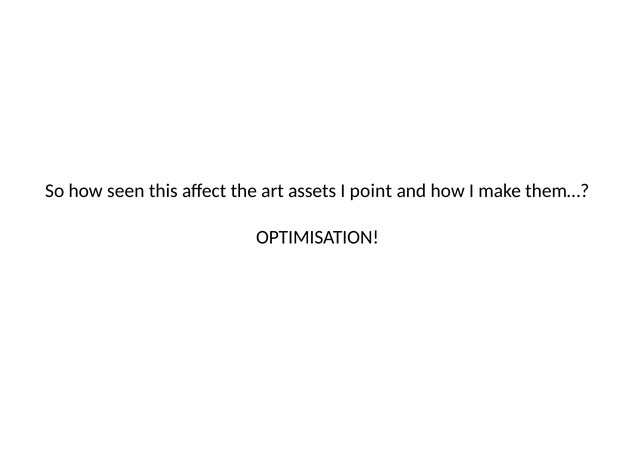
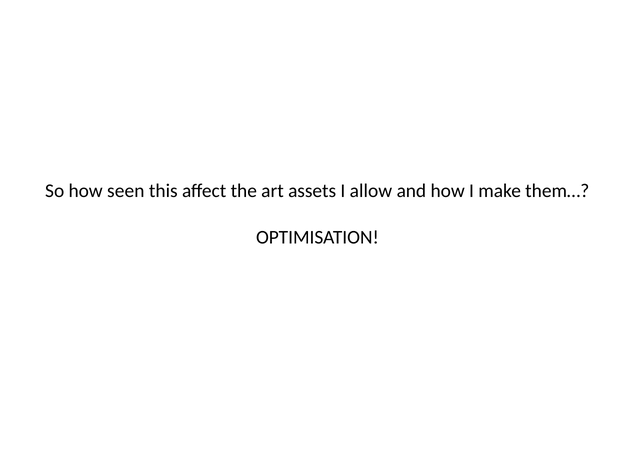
point: point -> allow
